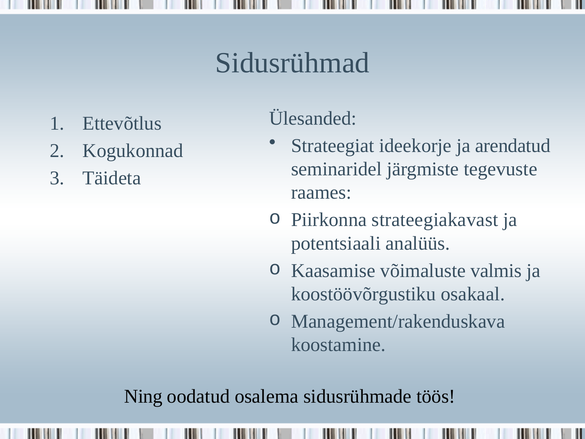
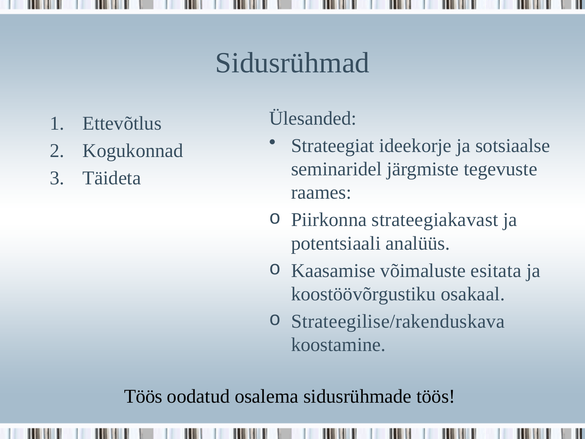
arendatud: arendatud -> sotsiaalse
valmis: valmis -> esitata
Management/rakenduskava: Management/rakenduskava -> Strateegilise/rakenduskava
Ning at (143, 396): Ning -> Töös
